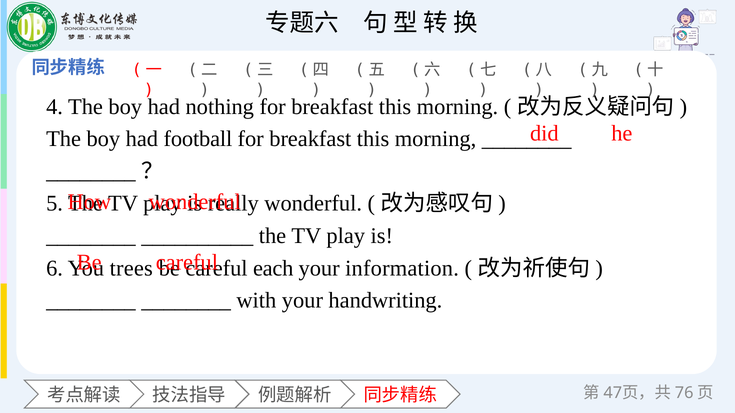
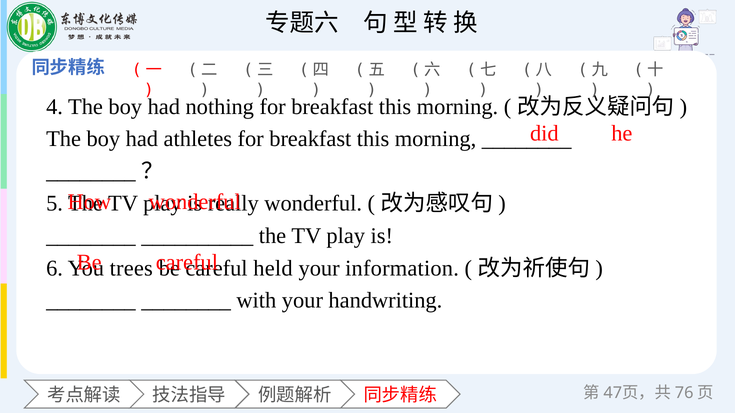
football: football -> athletes
each: each -> held
